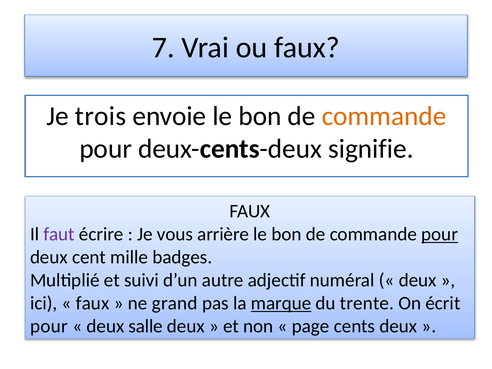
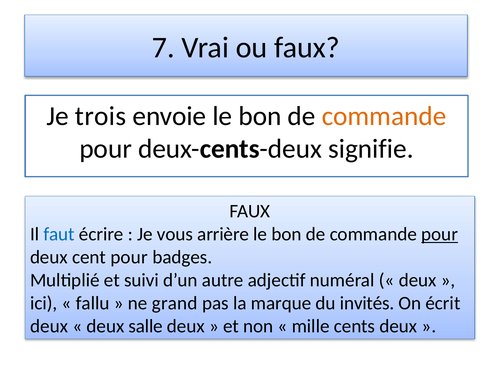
faut colour: purple -> blue
cent mille: mille -> pour
faux at (93, 303): faux -> fallu
marque underline: present -> none
trente: trente -> invités
pour at (49, 326): pour -> deux
page: page -> mille
